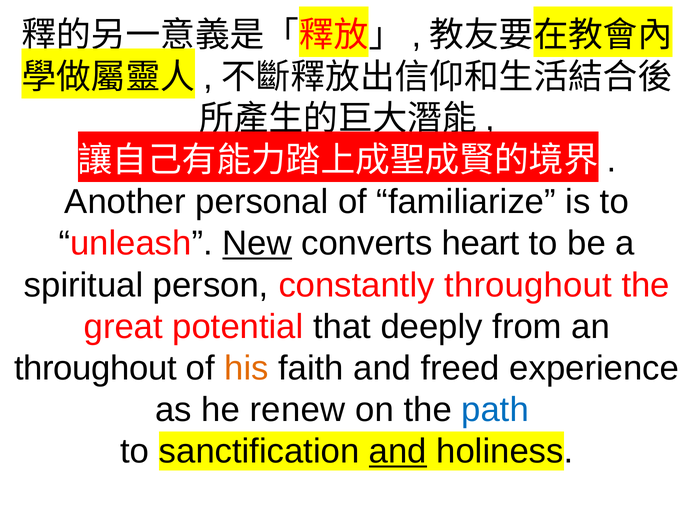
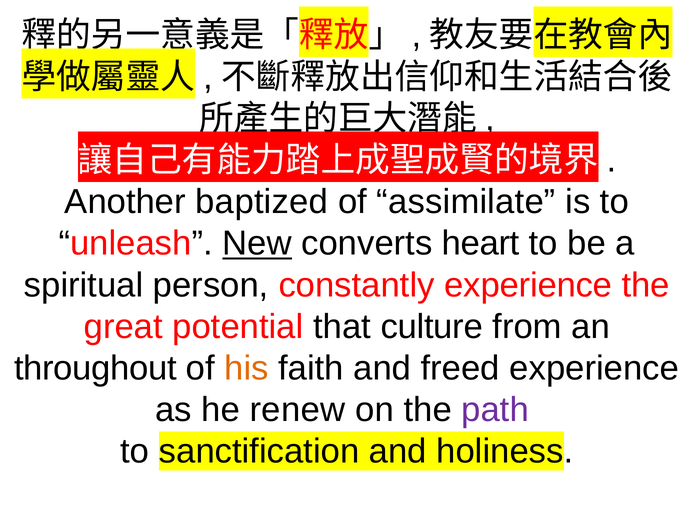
personal: personal -> baptized
familiarize: familiarize -> assimilate
constantly throughout: throughout -> experience
deeply: deeply -> culture
path colour: blue -> purple
and at (398, 452) underline: present -> none
